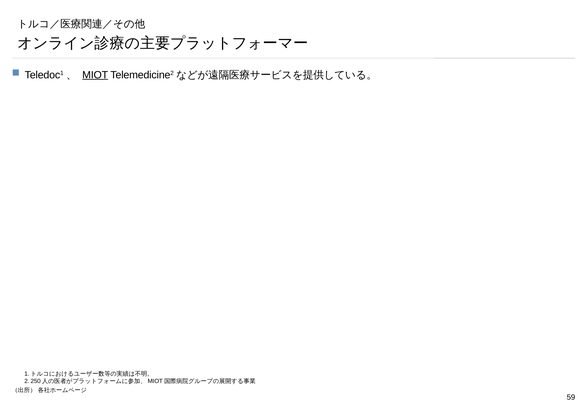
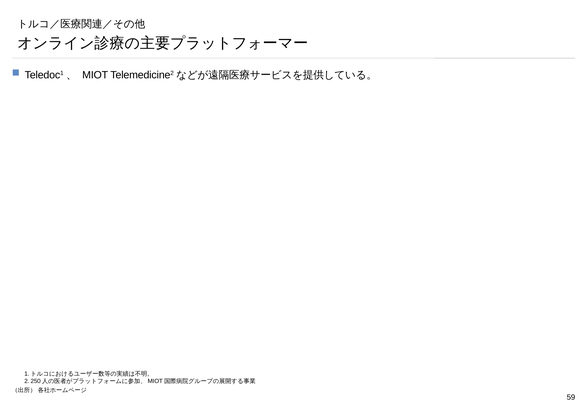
MIOT underline: present -> none
